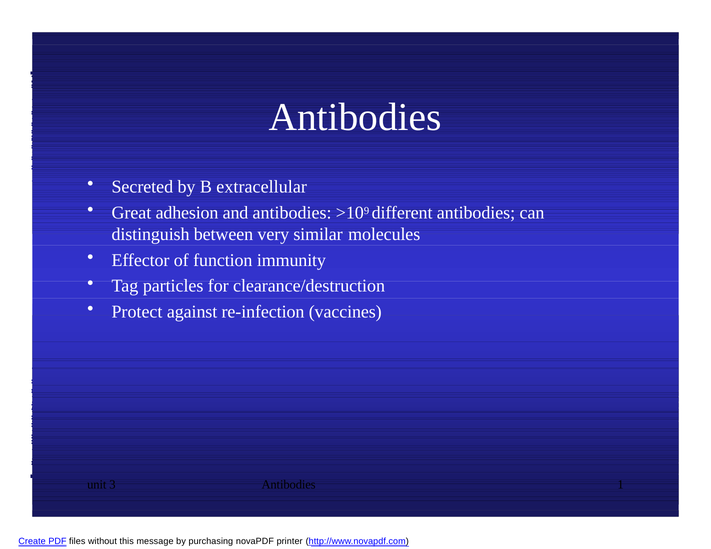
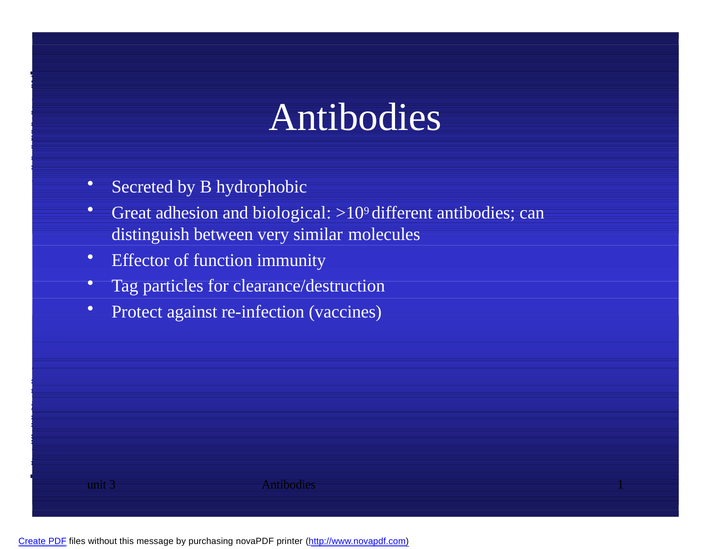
extracellular: extracellular -> hydrophobic
and antibodies: antibodies -> biological
